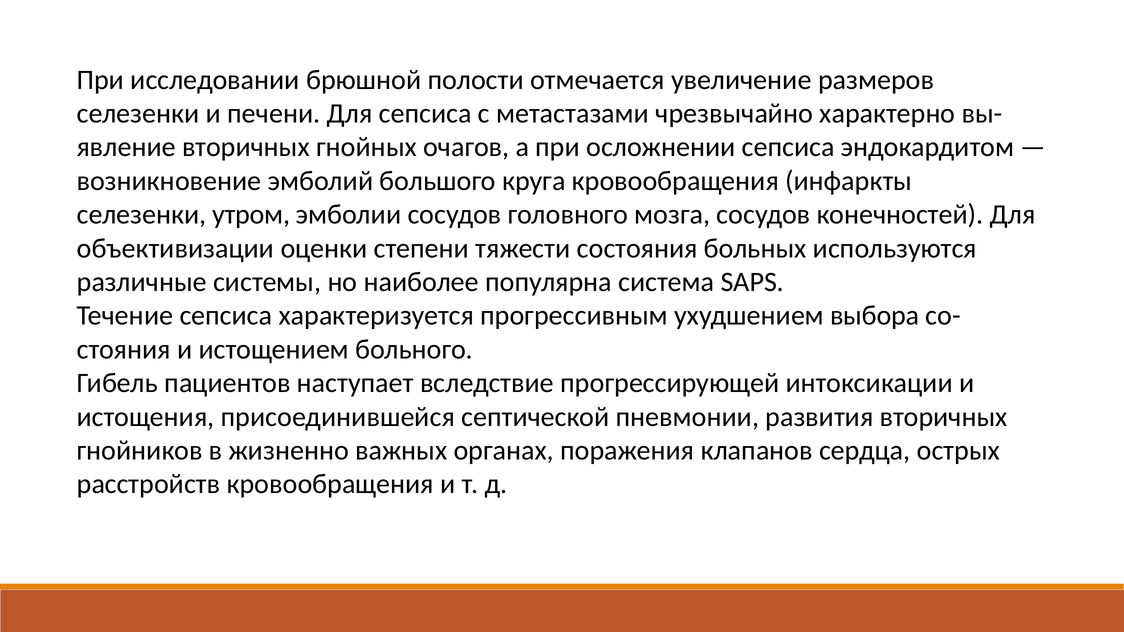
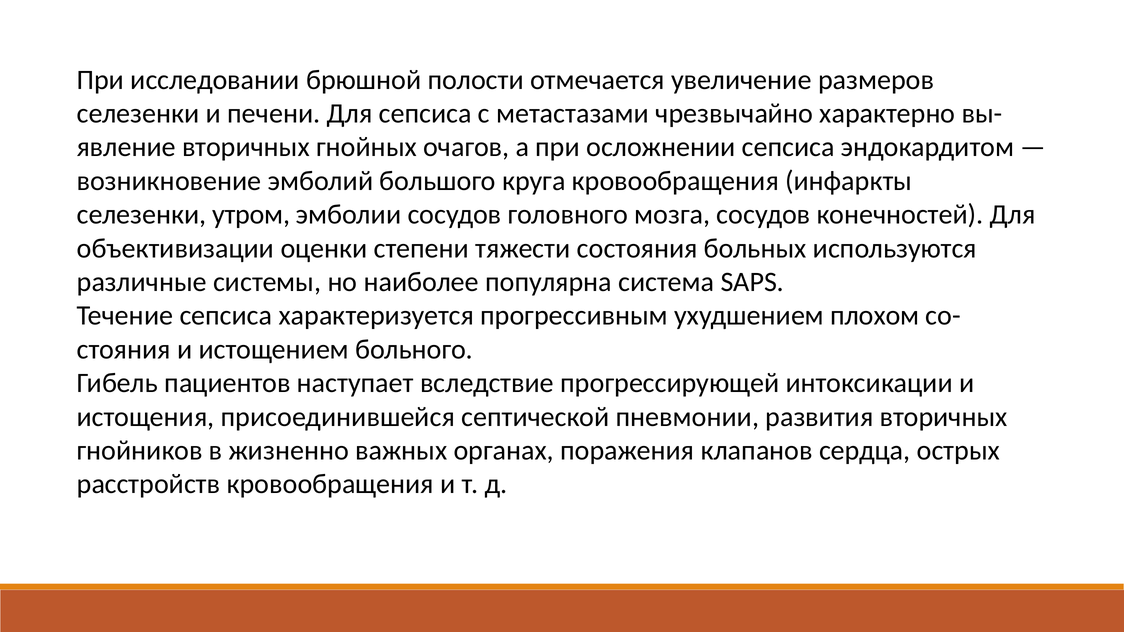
выбора: выбора -> плохом
